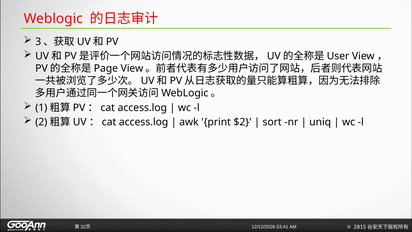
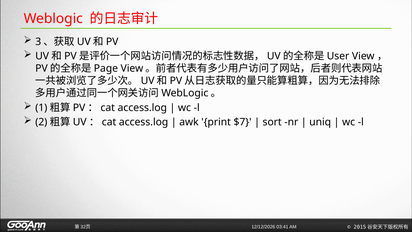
$2: $2 -> $7
